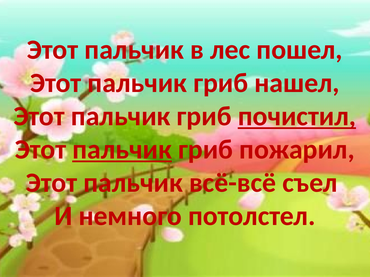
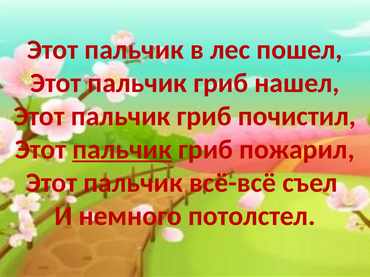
почистил underline: present -> none
